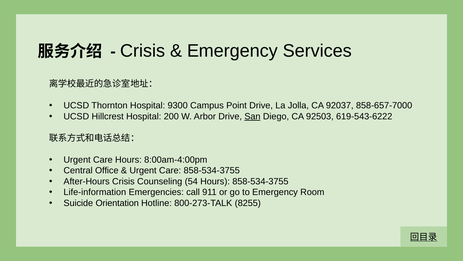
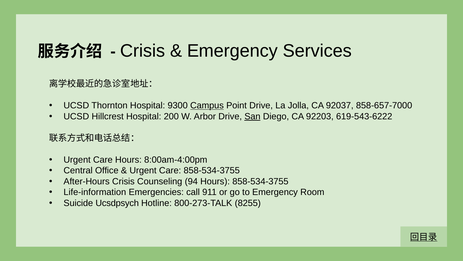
Campus underline: none -> present
92503: 92503 -> 92203
54: 54 -> 94
Orientation: Orientation -> Ucsdpsych
